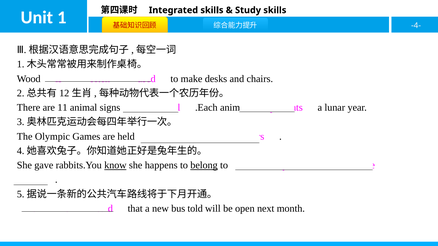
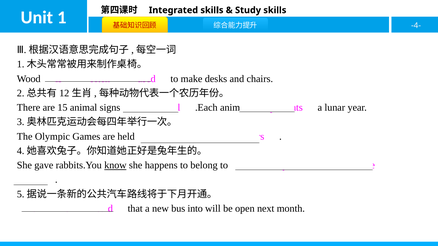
11: 11 -> 15
belong underline: present -> none
told: told -> into
